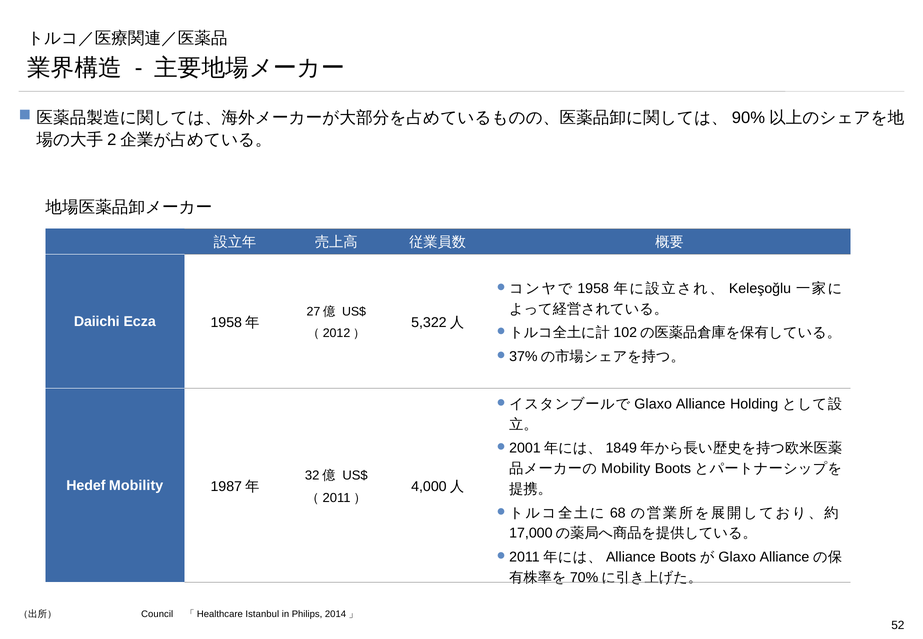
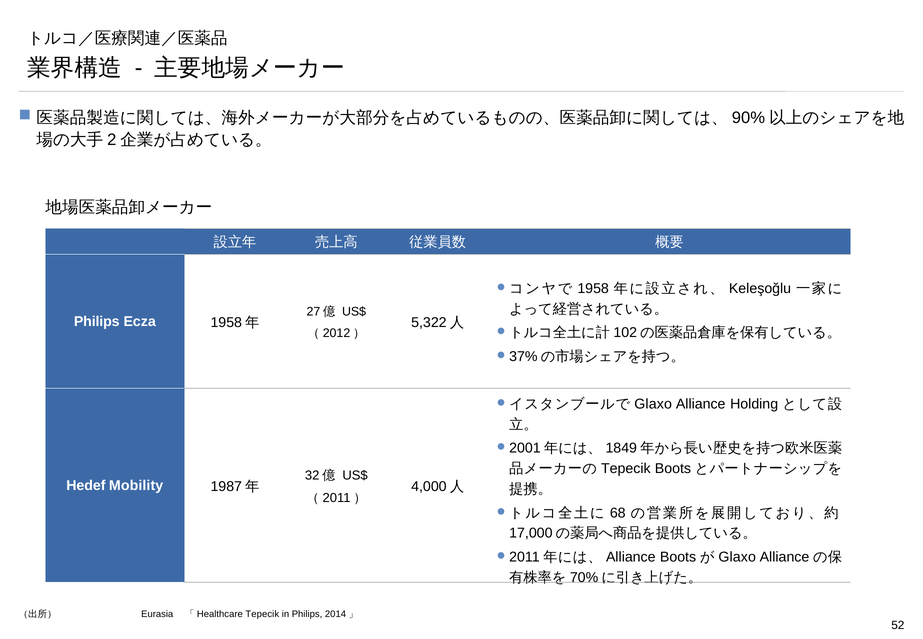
Daiichi at (97, 322): Daiichi -> Philips
Mobility at (626, 469): Mobility -> Tepecik
Council: Council -> Eurasia
「Healthcare Istanbul: Istanbul -> Tepecik
